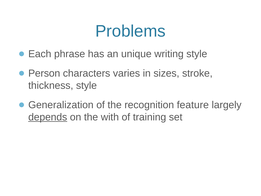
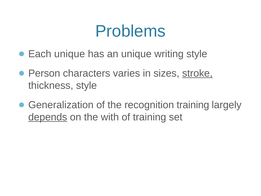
Each phrase: phrase -> unique
stroke underline: none -> present
recognition feature: feature -> training
